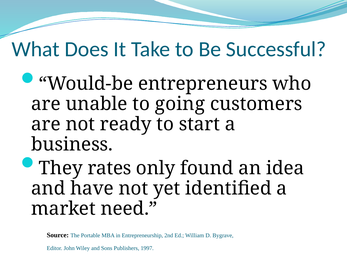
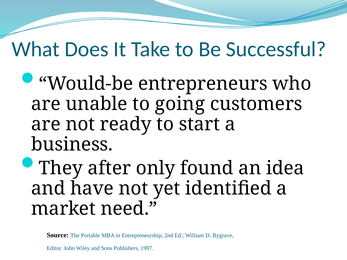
rates: rates -> after
